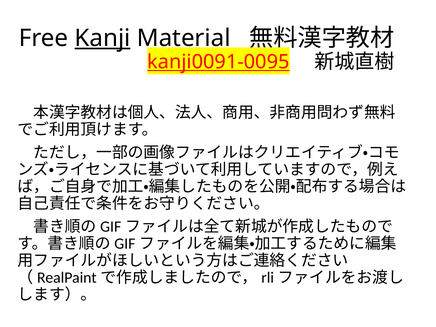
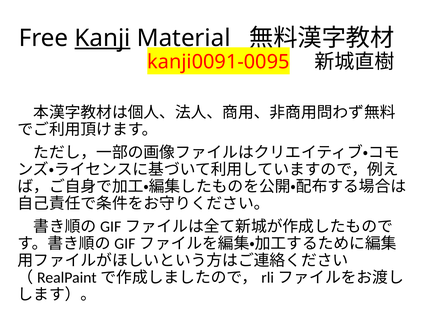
kanji0091-0095 underline: present -> none
